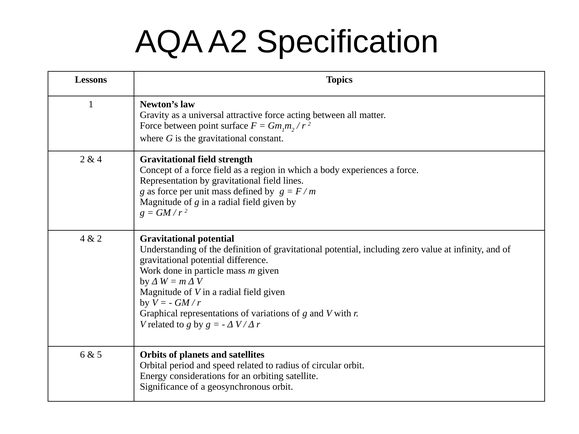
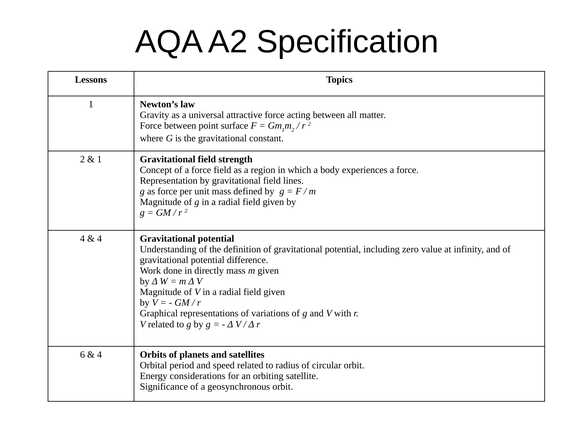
4 at (99, 159): 4 -> 1
2 at (99, 239): 2 -> 4
particle: particle -> directly
5 at (99, 355): 5 -> 4
